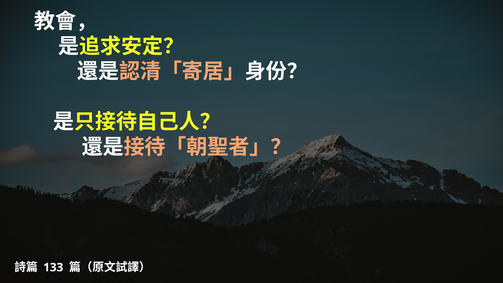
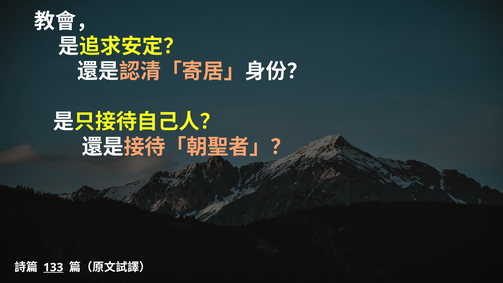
133 underline: none -> present
